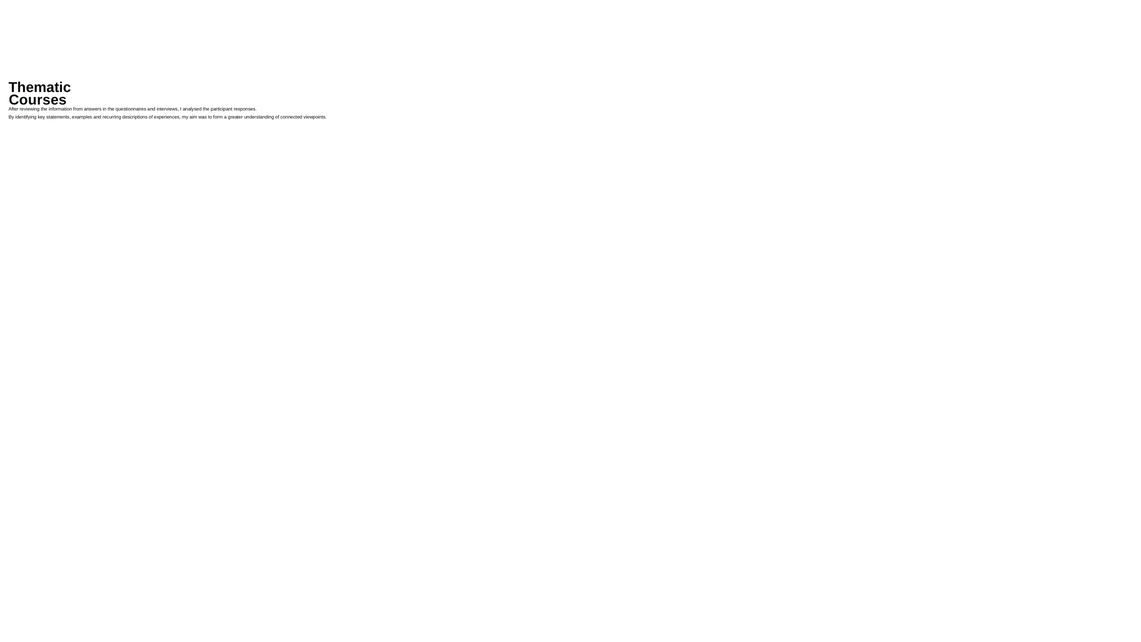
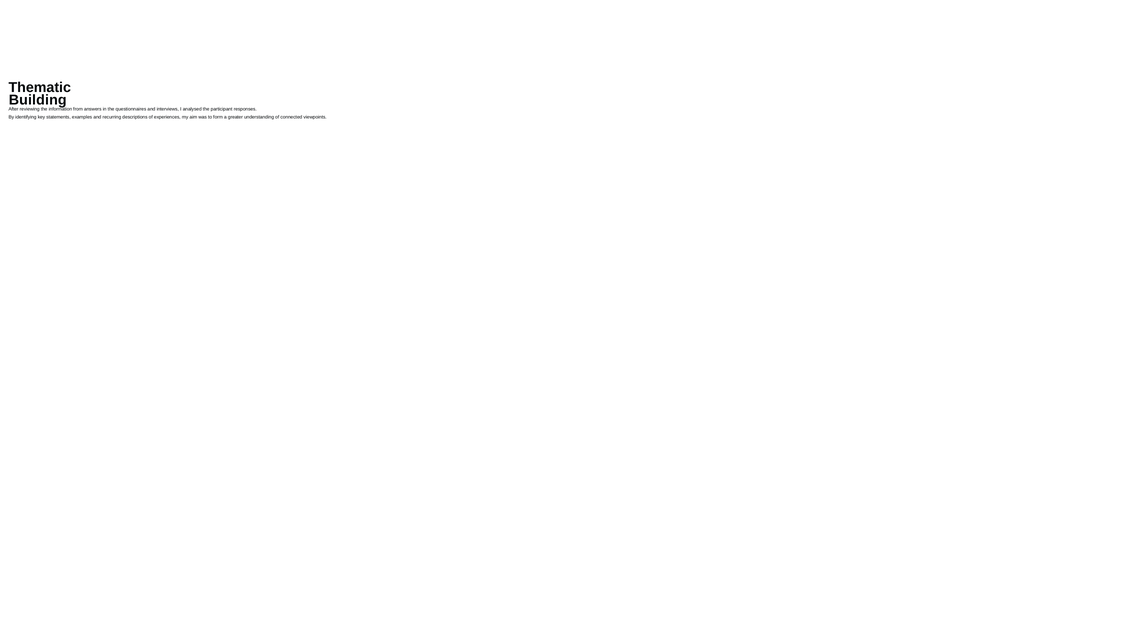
Courses: Courses -> Building
